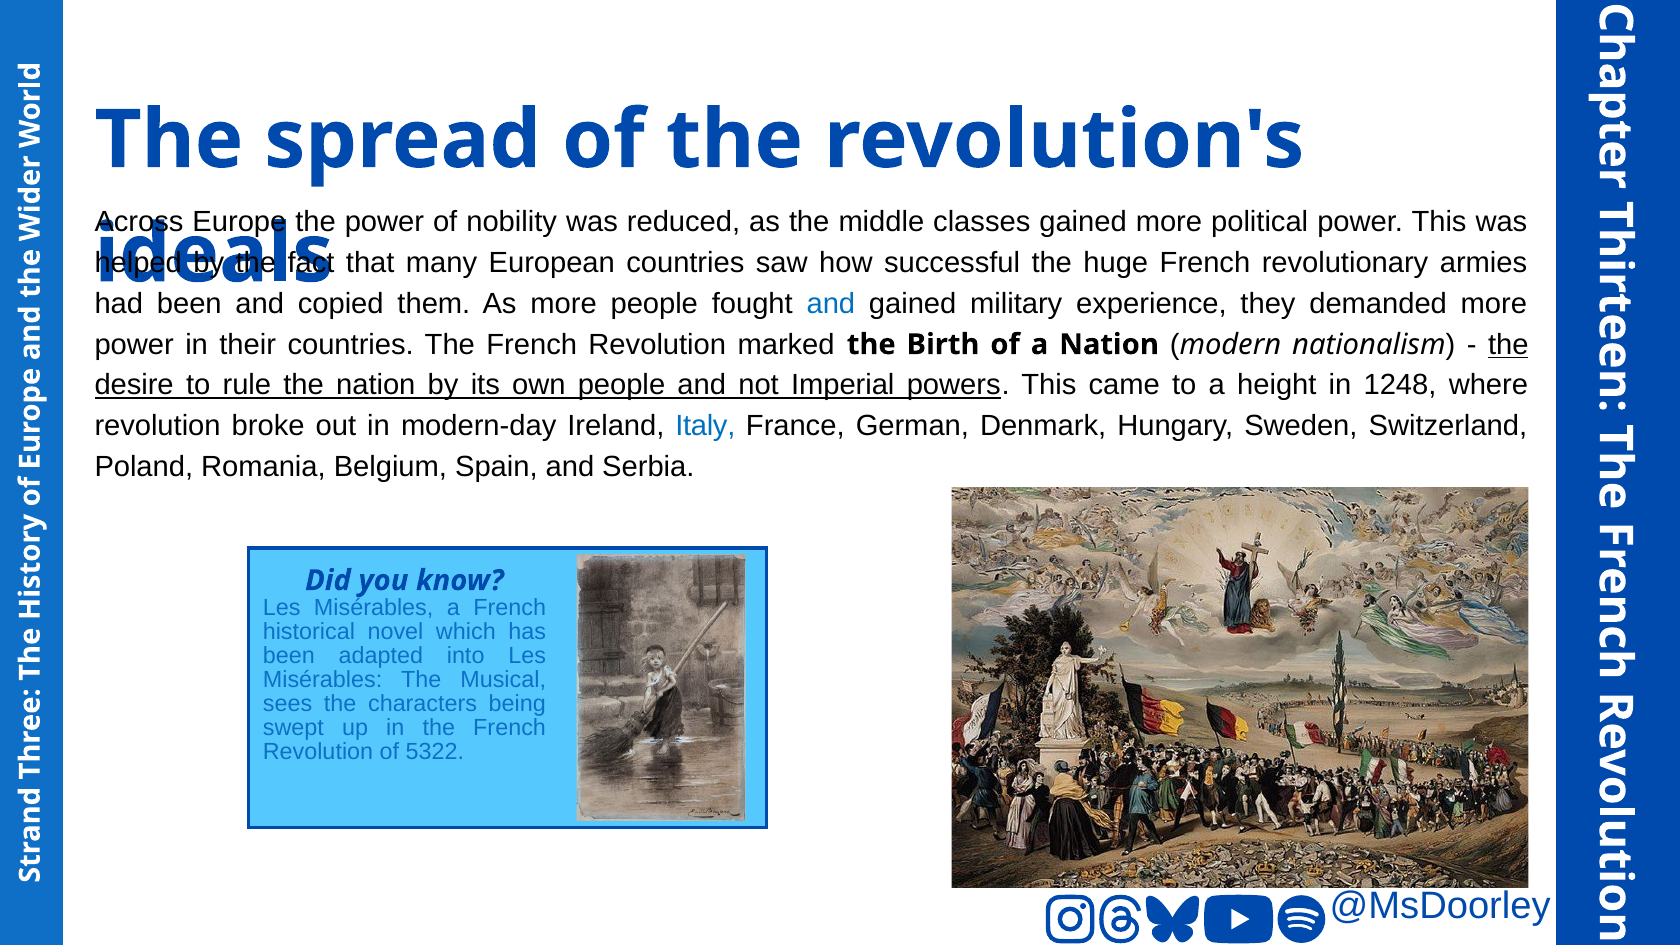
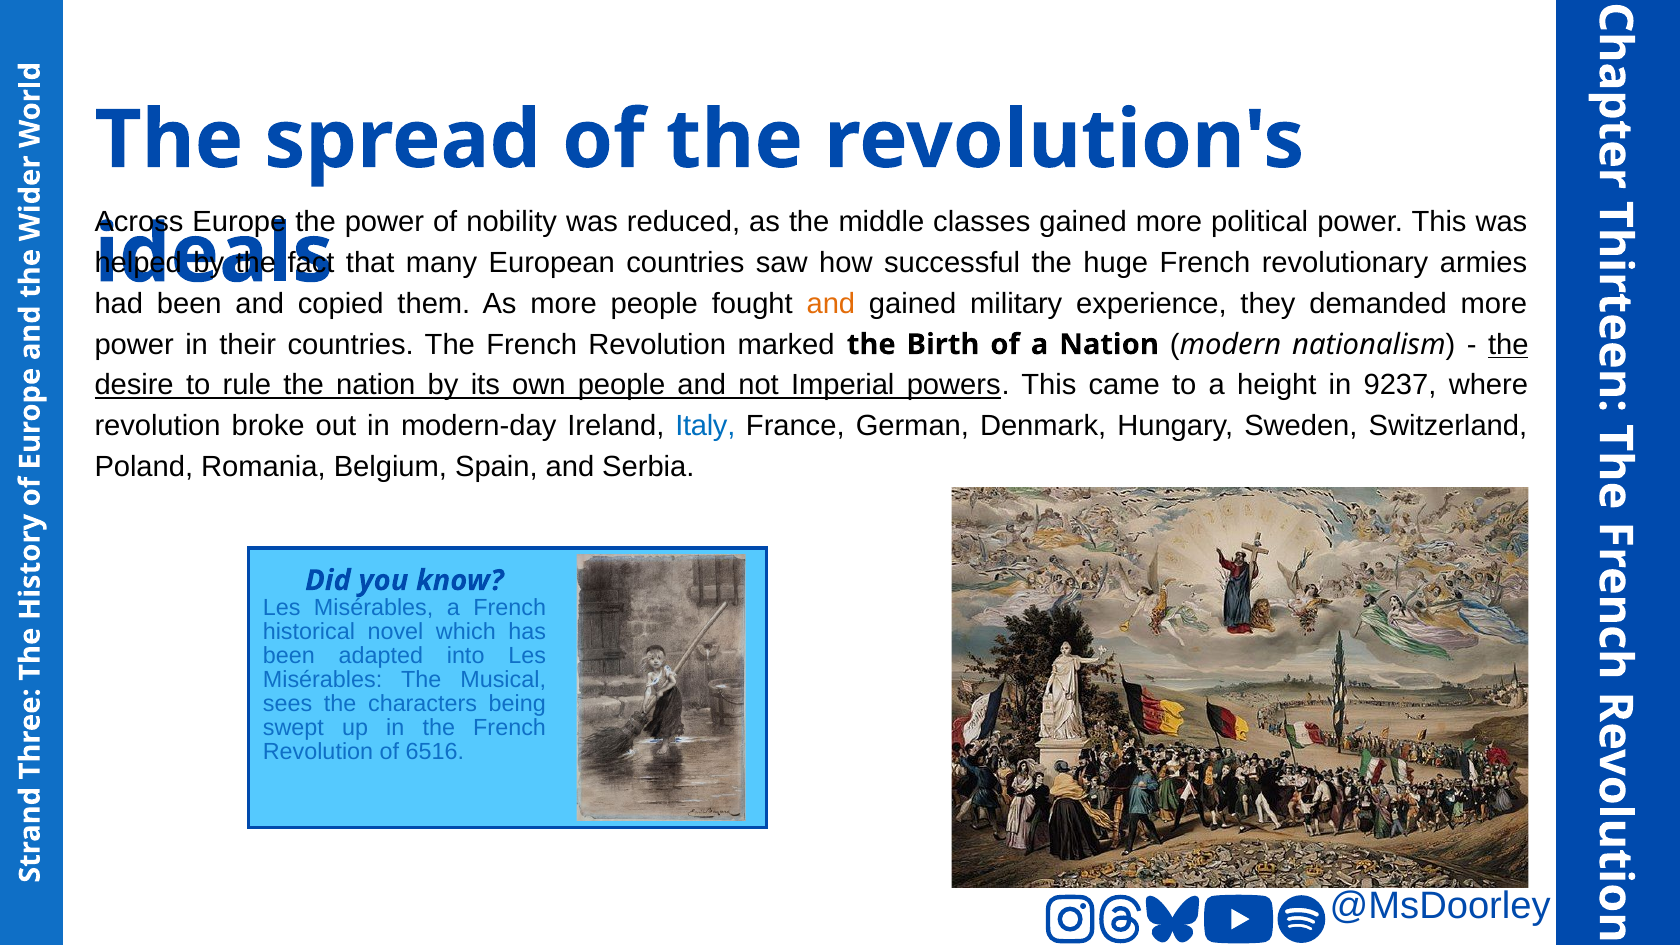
and at (831, 304) colour: blue -> orange
1248: 1248 -> 9237
5322: 5322 -> 6516
